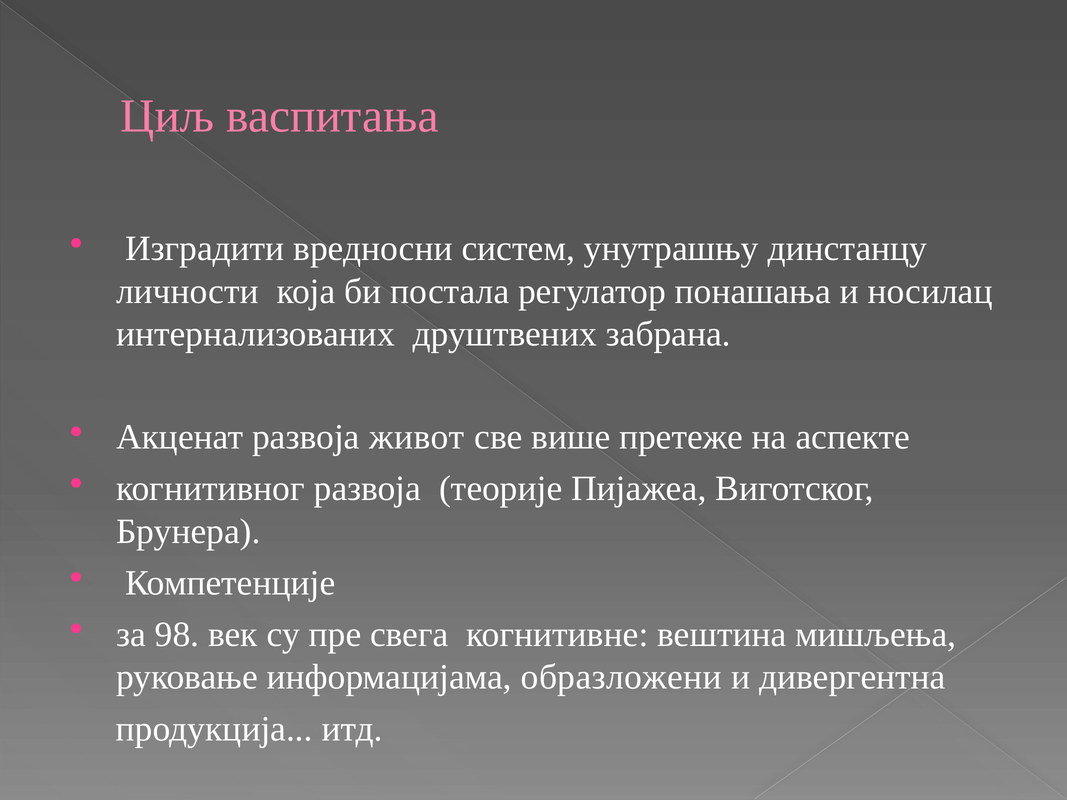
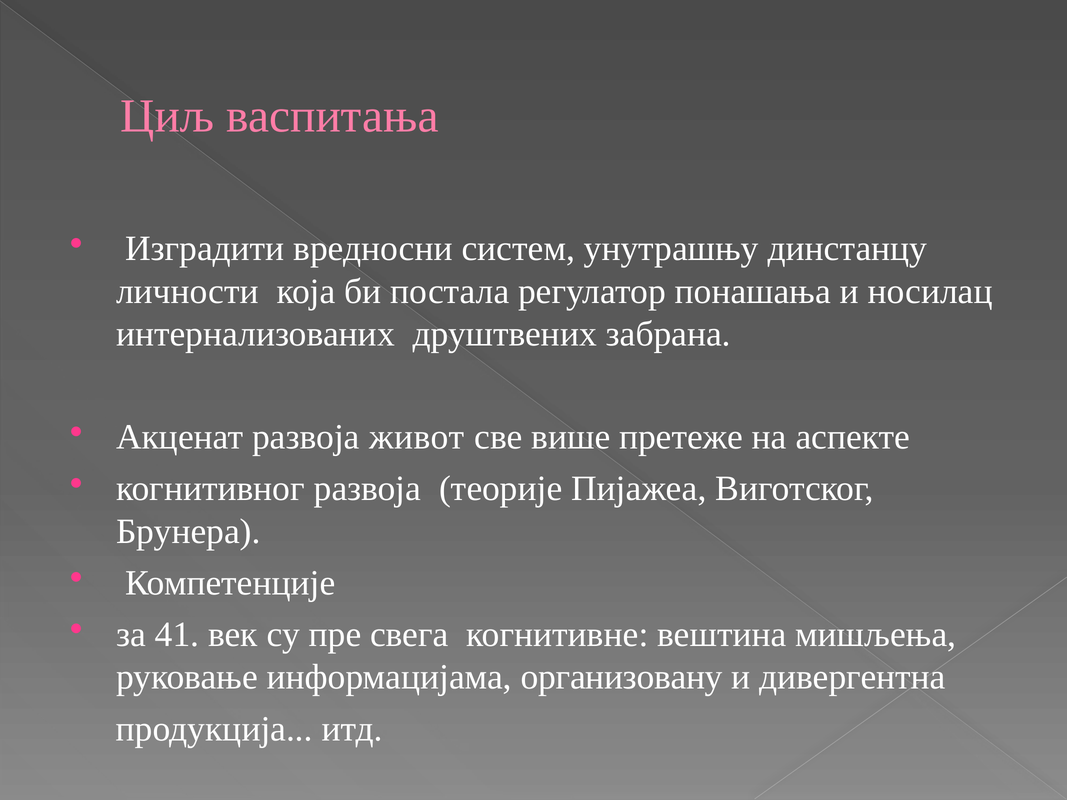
98: 98 -> 41
образложени: образложени -> организовану
